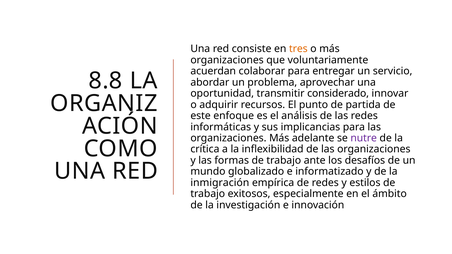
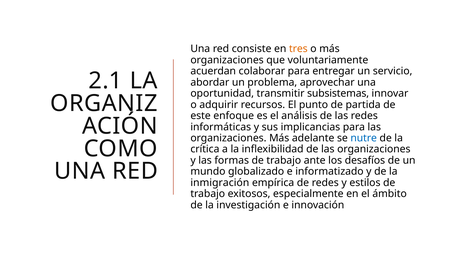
8.8: 8.8 -> 2.1
considerado: considerado -> subsistemas
nutre colour: purple -> blue
